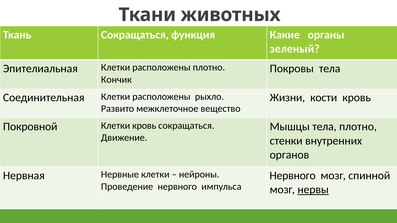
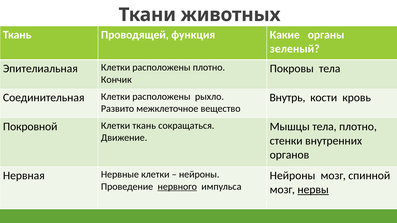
Ткань Сокращаться: Сокращаться -> Проводящей
Жизни: Жизни -> Внутрь
Клетки кровь: кровь -> ткань
Нервного at (293, 176): Нервного -> Нейроны
нервного at (177, 187) underline: none -> present
